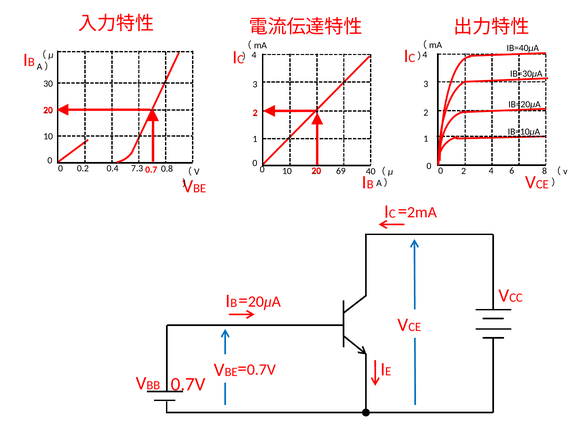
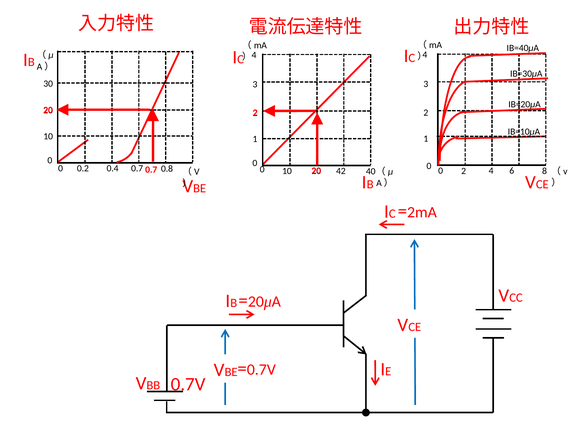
0.4 7.3: 7.3 -> 0.7
69: 69 -> 42
